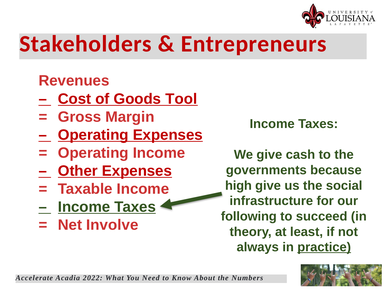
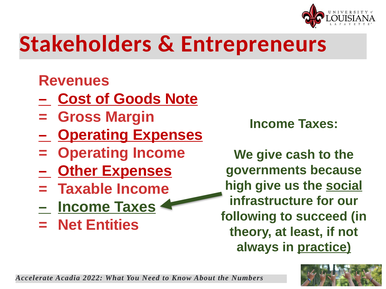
Tool: Tool -> Note
social underline: none -> present
Involve: Involve -> Entities
